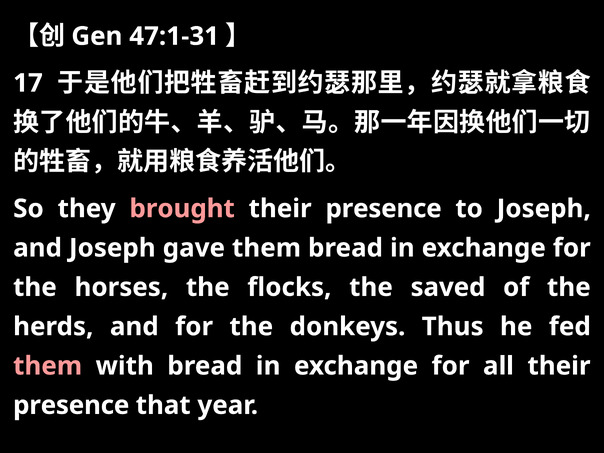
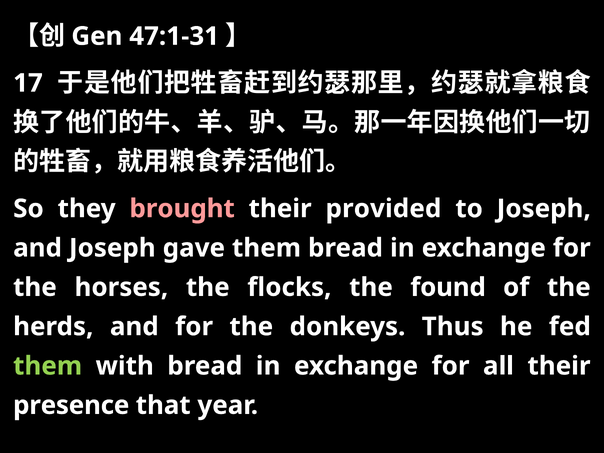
presence at (384, 209): presence -> provided
saved: saved -> found
them at (48, 366) colour: pink -> light green
